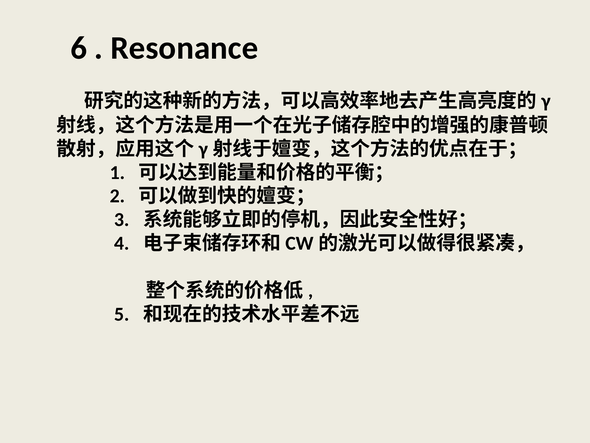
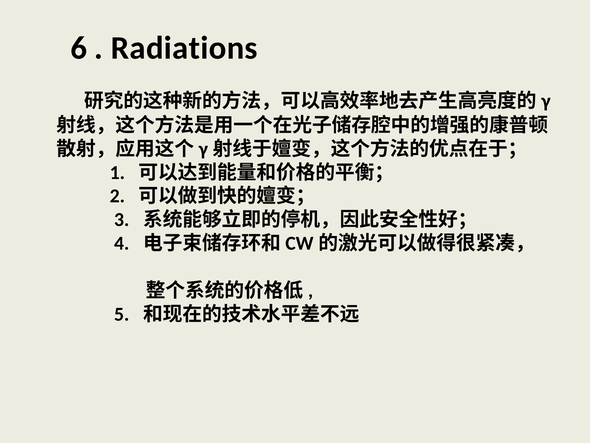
Resonance: Resonance -> Radiations
